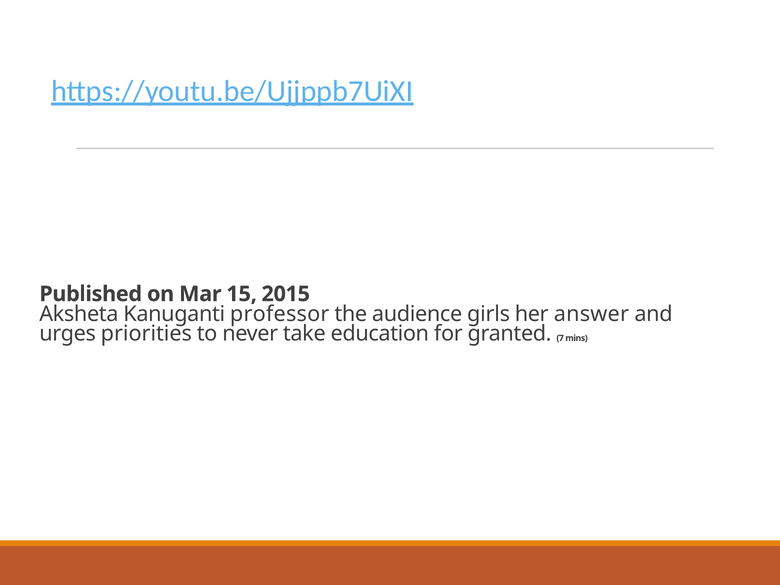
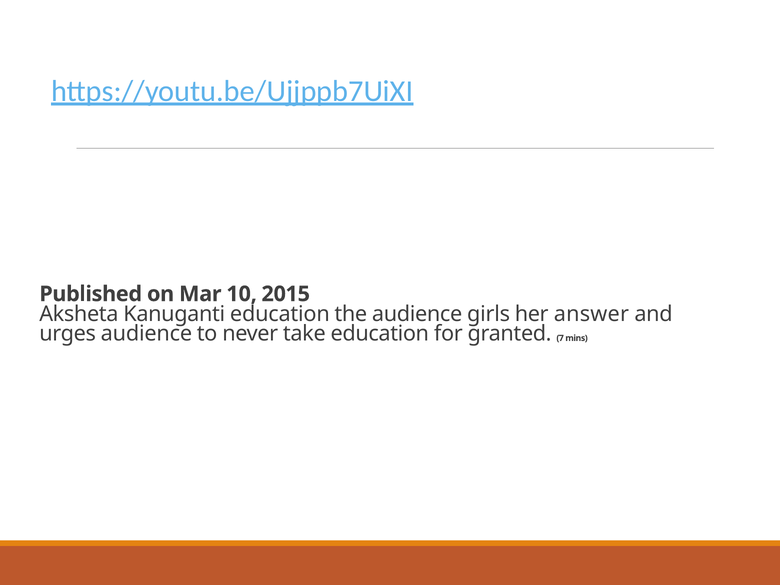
15: 15 -> 10
Kanuganti professor: professor -> education
urges priorities: priorities -> audience
